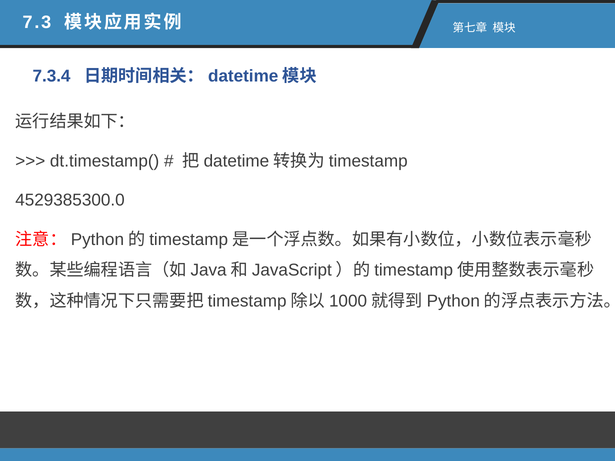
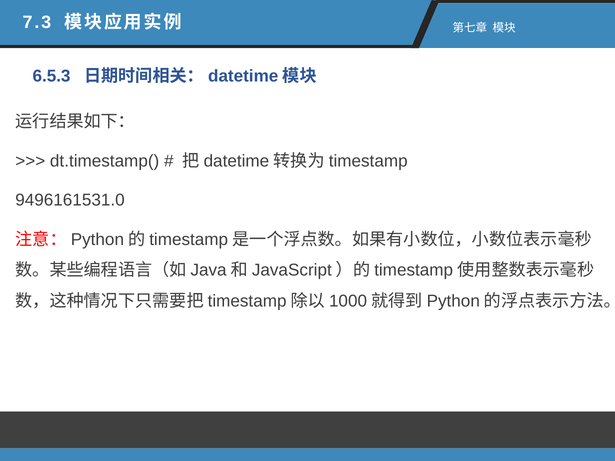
7.3.4: 7.3.4 -> 6.5.3
4529385300.0: 4529385300.0 -> 9496161531.0
